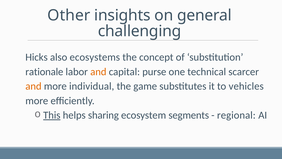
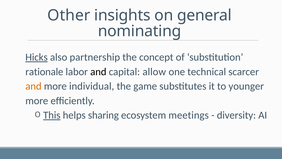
challenging: challenging -> nominating
Hicks underline: none -> present
ecosystems: ecosystems -> partnership
and at (98, 72) colour: orange -> black
purse: purse -> allow
vehicles: vehicles -> younger
segments: segments -> meetings
regional: regional -> diversity
